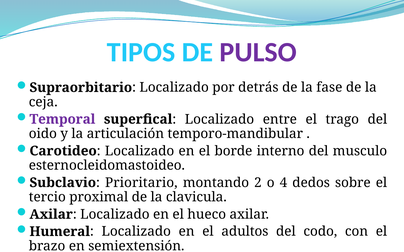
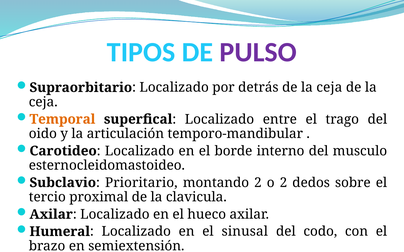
fase at (329, 88): fase -> ceja
Temporal colour: purple -> orange
o 4: 4 -> 2
adultos: adultos -> sinusal
